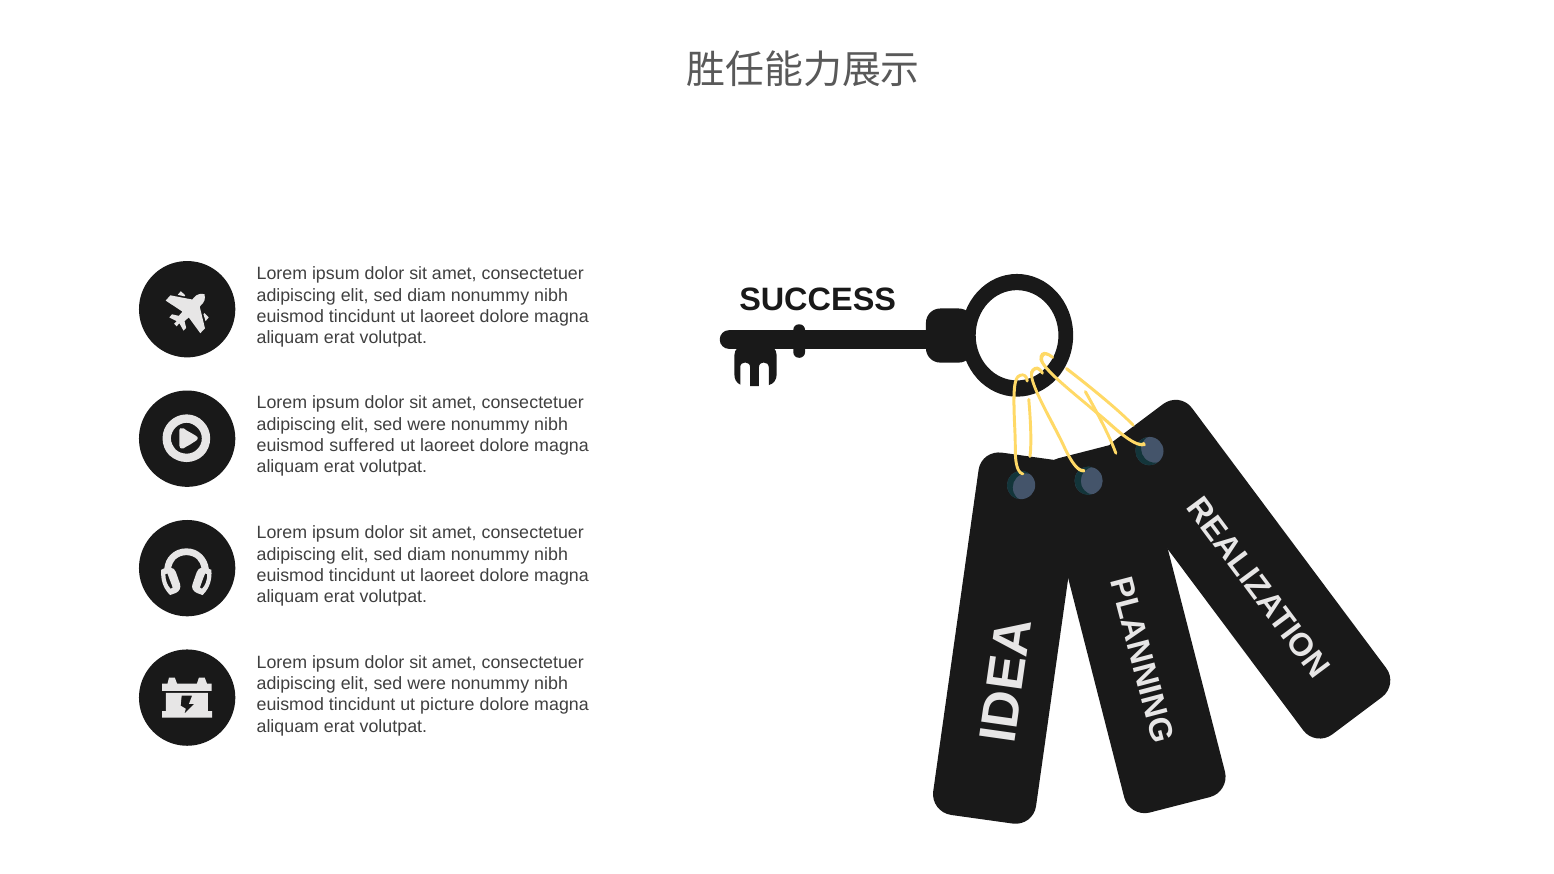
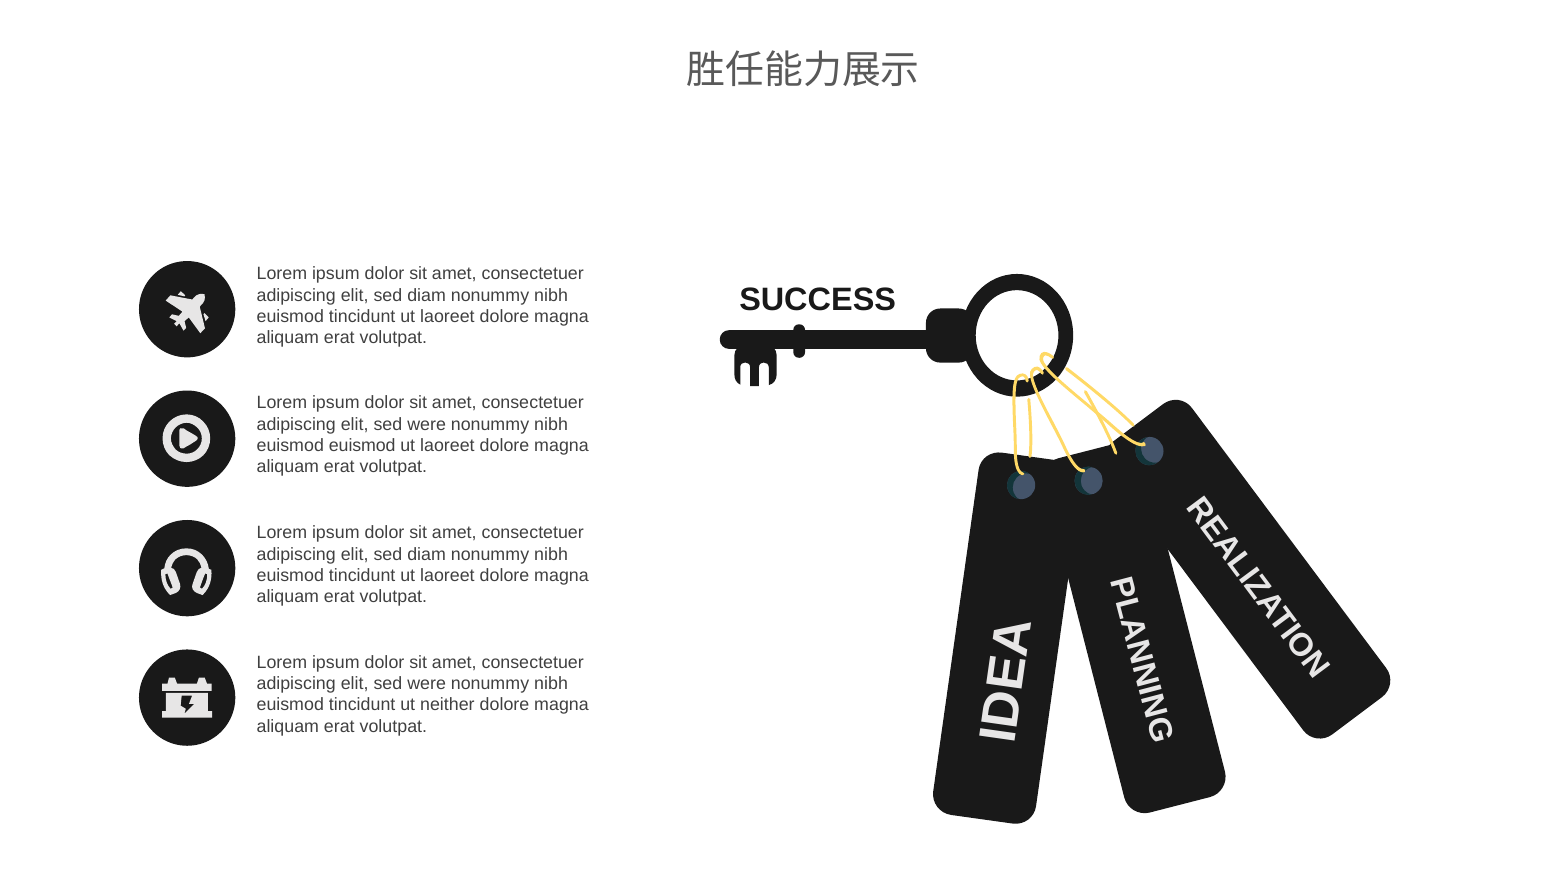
euismod suffered: suffered -> euismod
picture: picture -> neither
